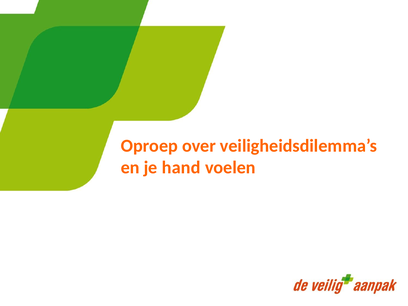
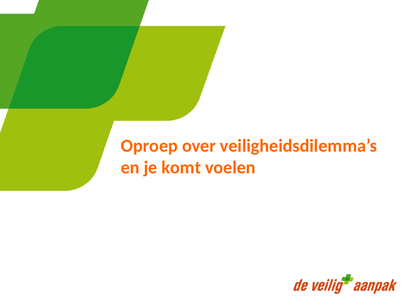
hand: hand -> komt
